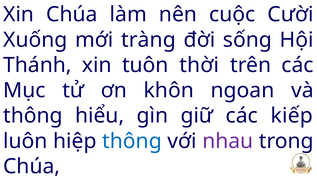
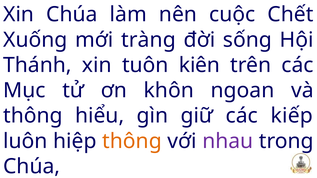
Cười: Cười -> Chết
thời: thời -> kiên
thông at (132, 141) colour: blue -> orange
